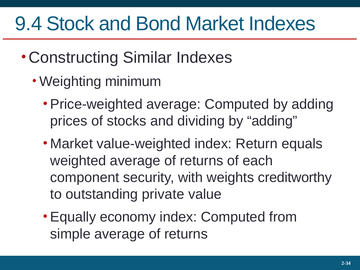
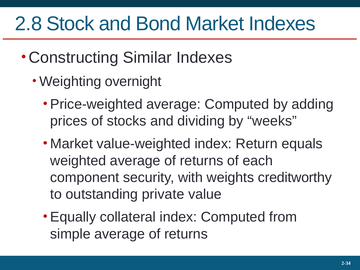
9.4: 9.4 -> 2.8
minimum: minimum -> overnight
dividing by adding: adding -> weeks
economy: economy -> collateral
